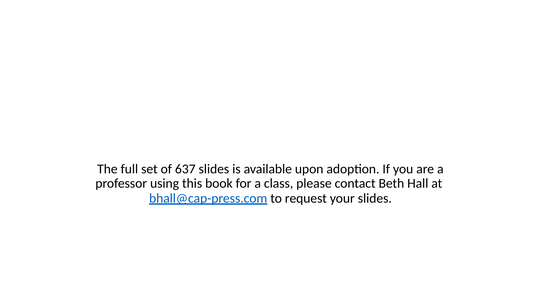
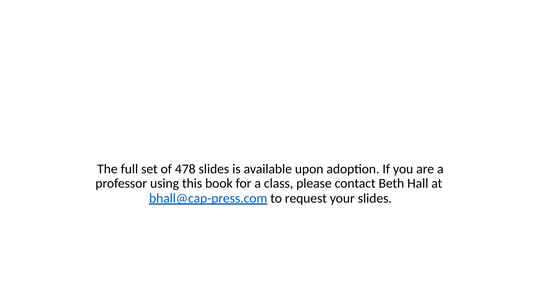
637: 637 -> 478
